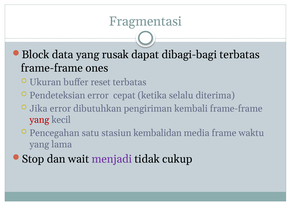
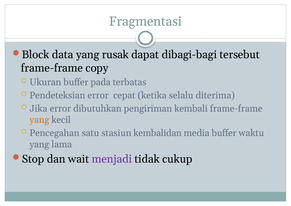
dibagi-bagi terbatas: terbatas -> tersebut
ones: ones -> copy
reset: reset -> pada
yang at (39, 120) colour: red -> orange
media frame: frame -> buffer
